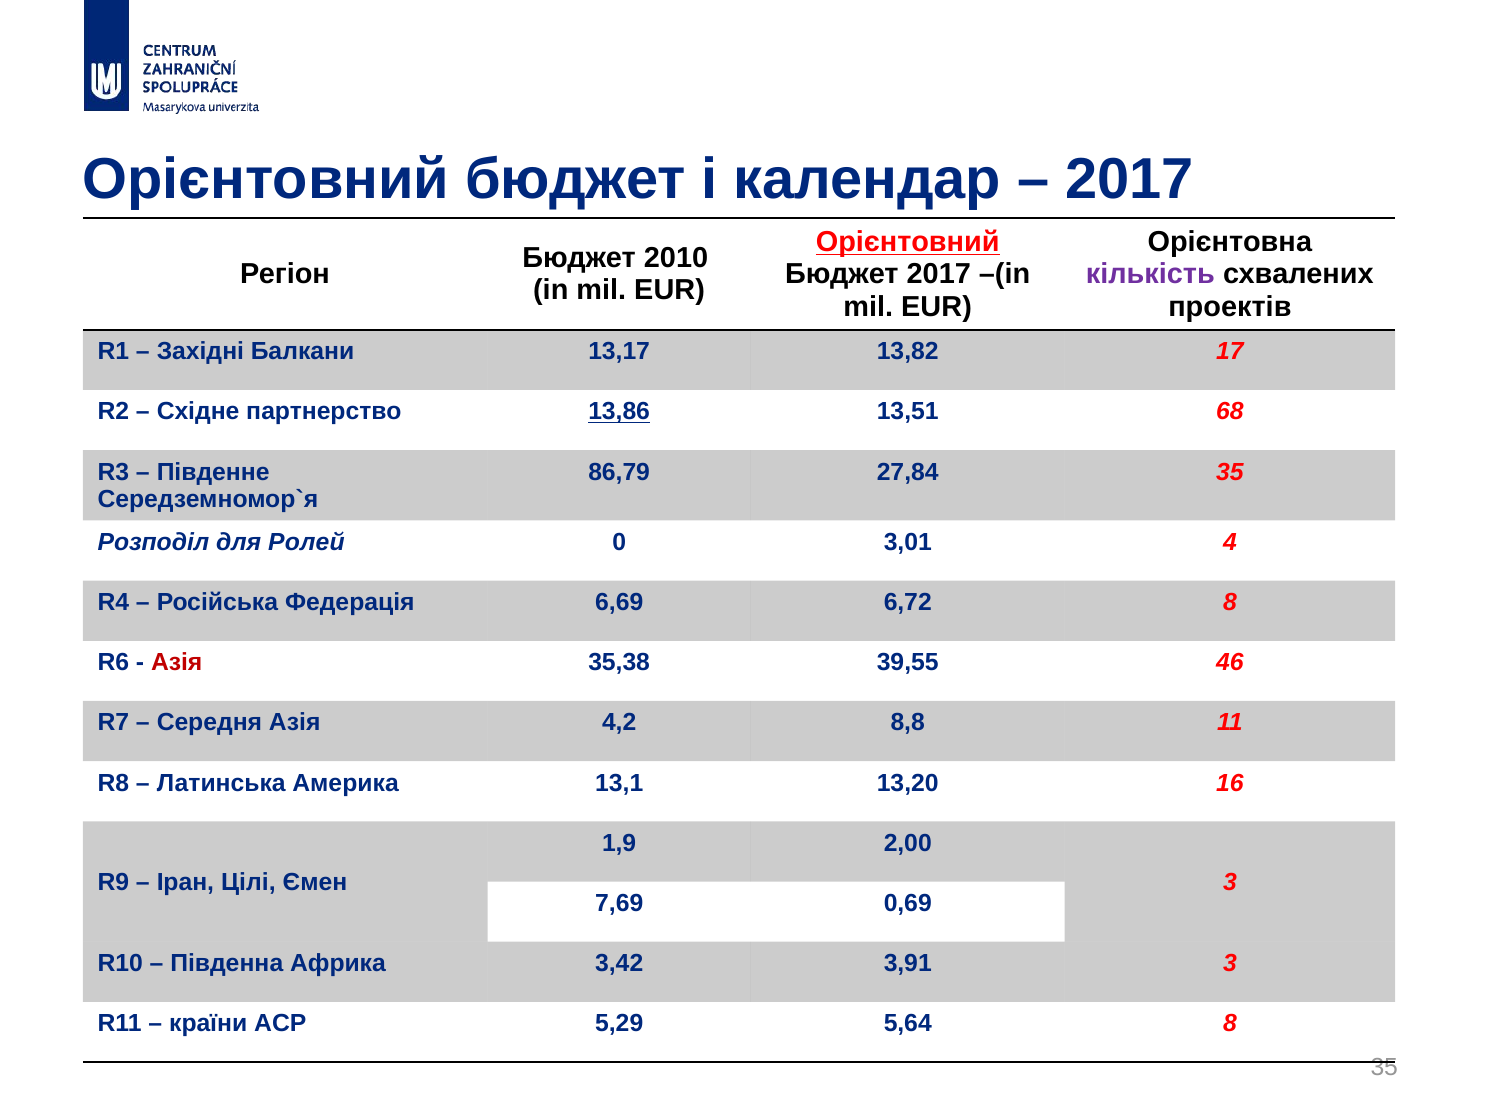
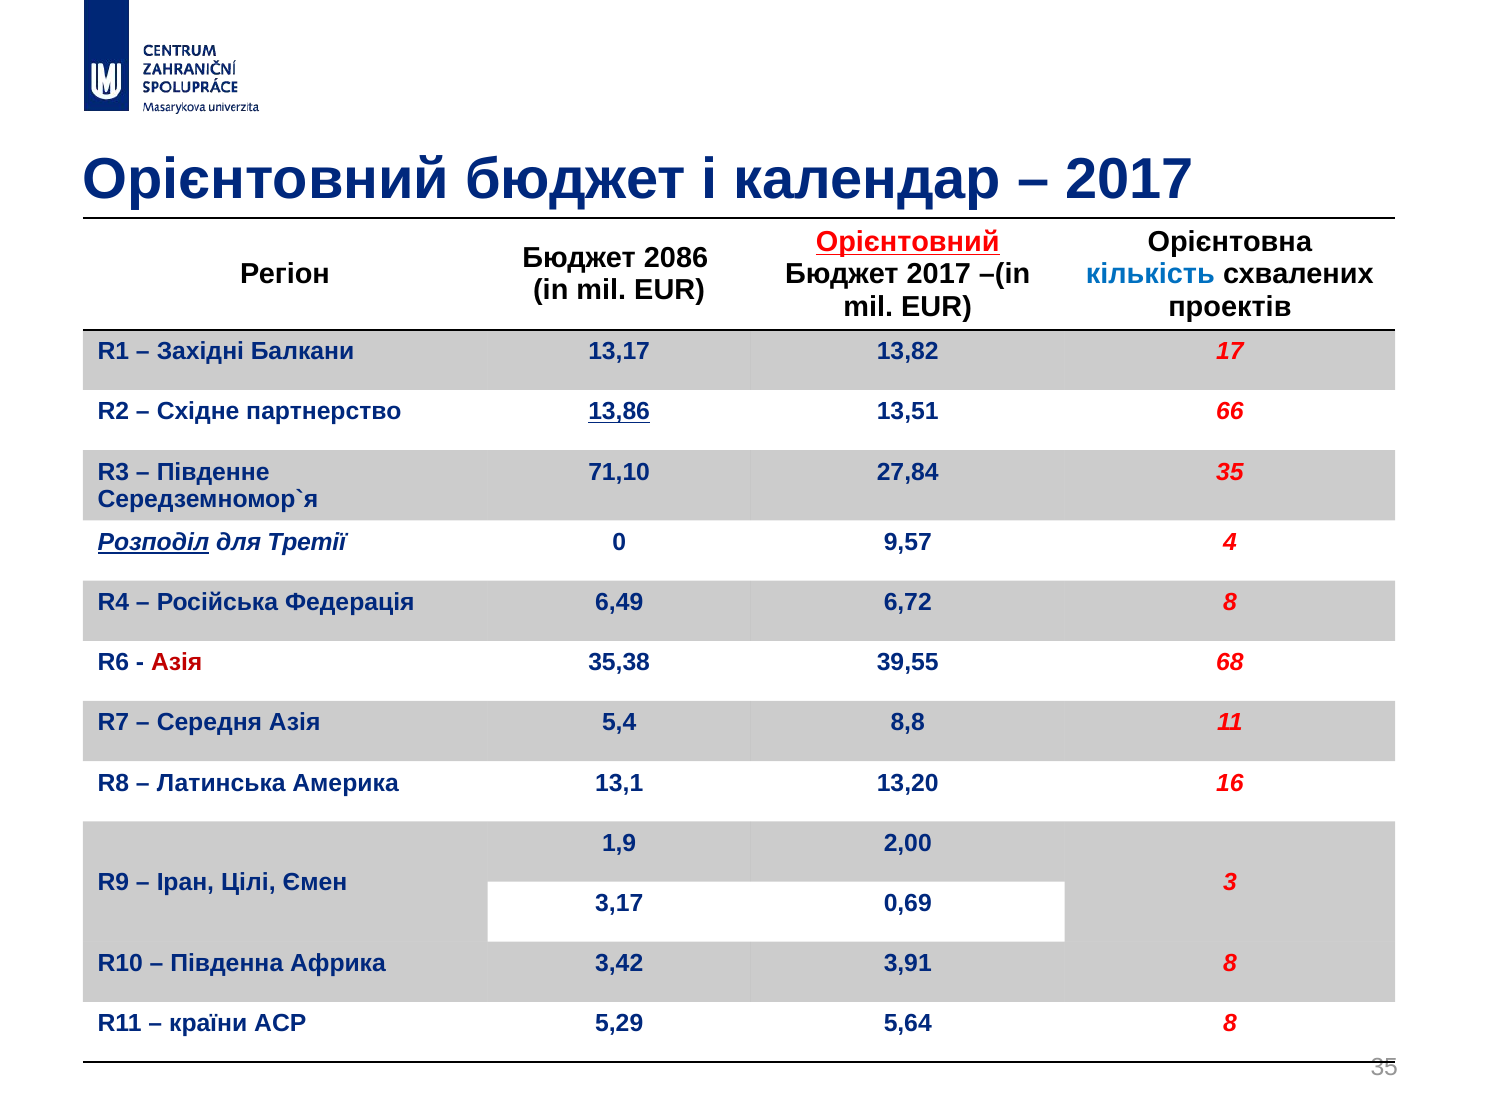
2010: 2010 -> 2086
кількість colour: purple -> blue
68: 68 -> 66
86,79: 86,79 -> 71,10
Розподіл underline: none -> present
Ролей: Ролей -> Третії
3,01: 3,01 -> 9,57
6,69: 6,69 -> 6,49
46: 46 -> 68
4,2: 4,2 -> 5,4
7,69: 7,69 -> 3,17
3,91 3: 3 -> 8
